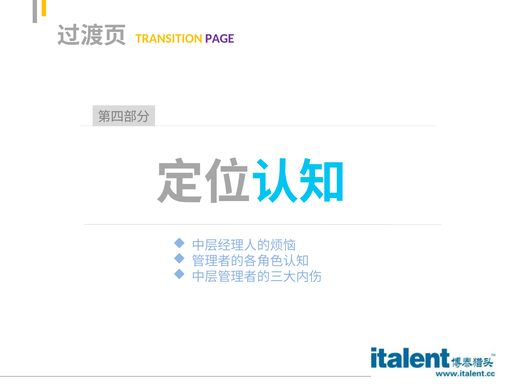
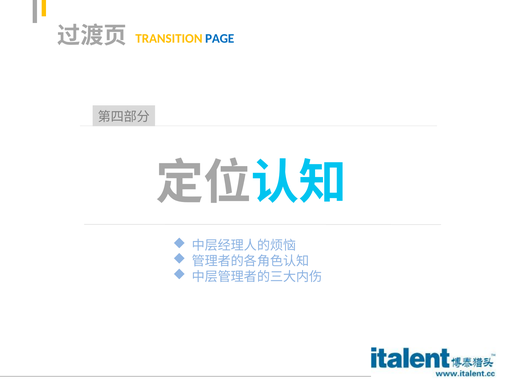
PAGE colour: purple -> blue
